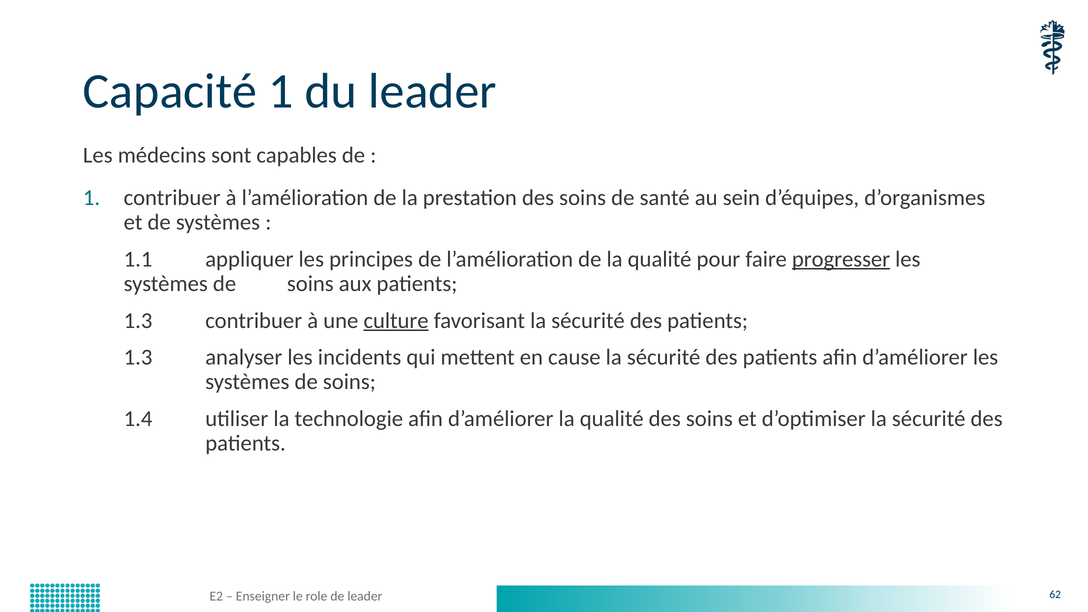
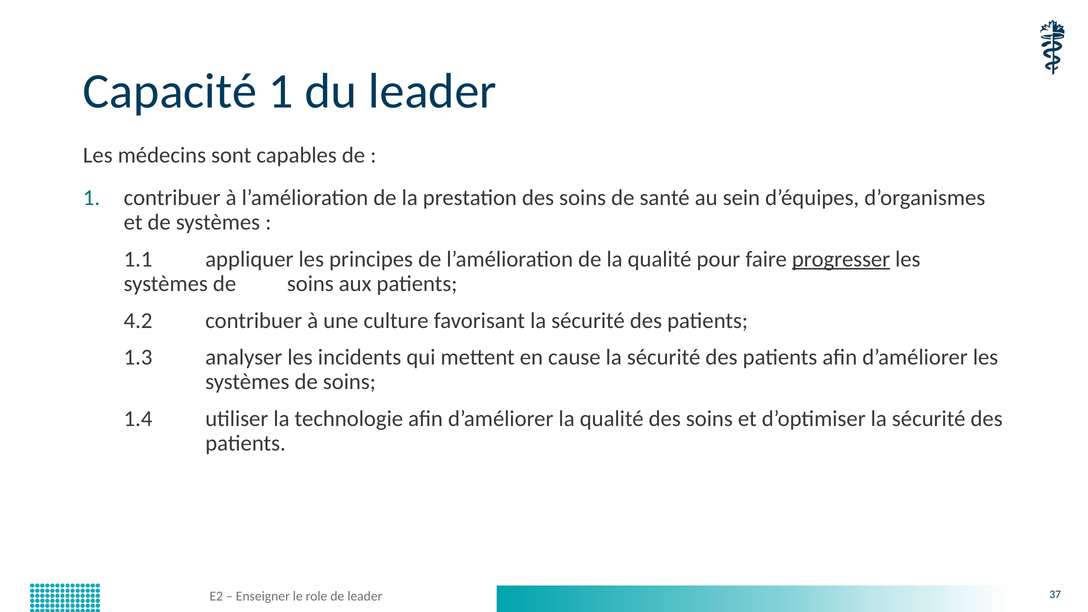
1.3 at (138, 321): 1.3 -> 4.2
culture underline: present -> none
62: 62 -> 37
